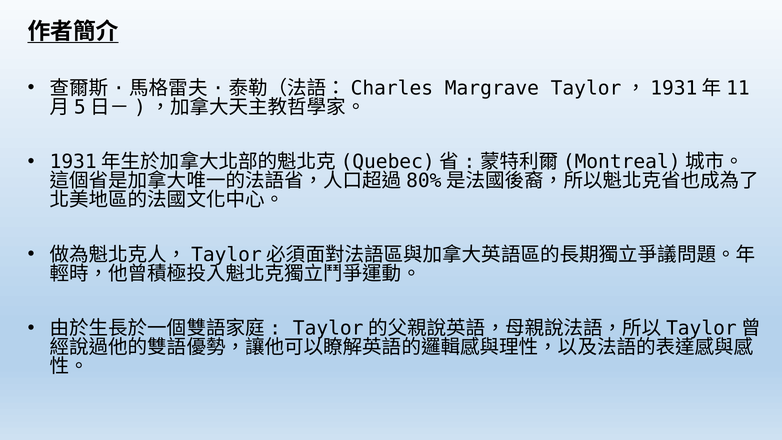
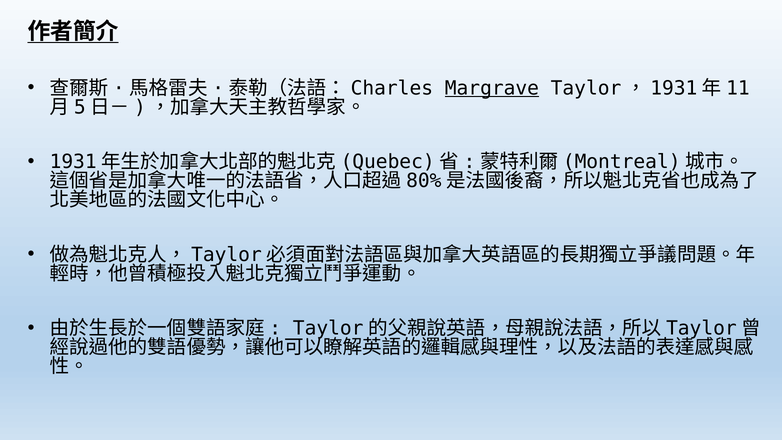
Margrave underline: none -> present
